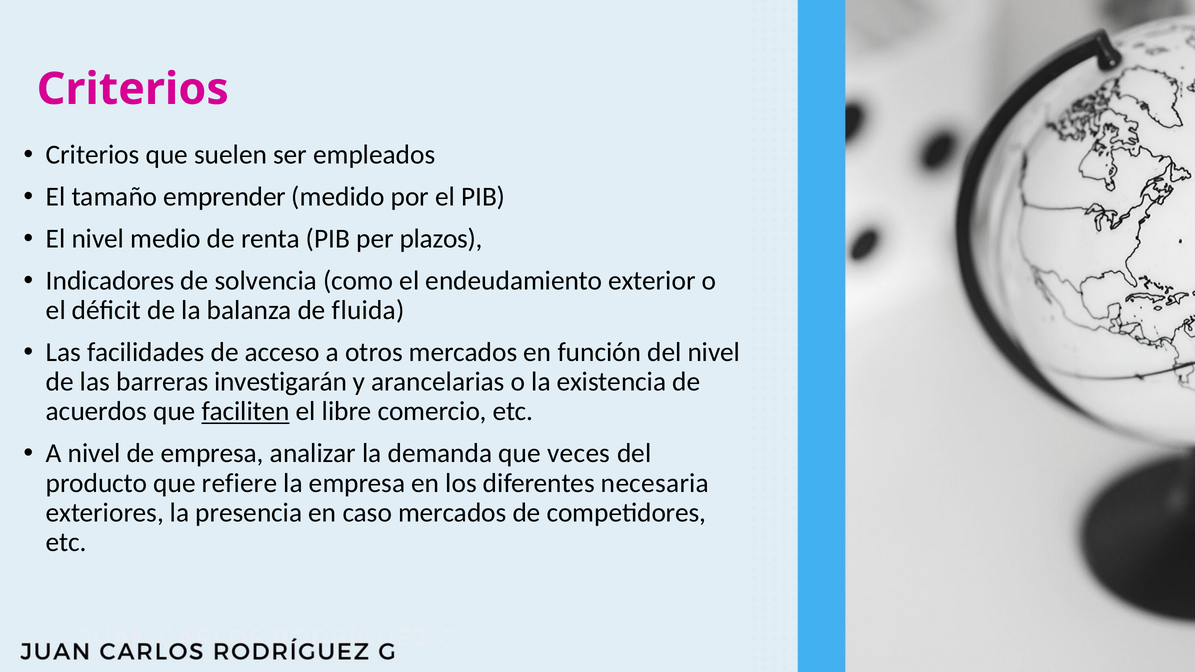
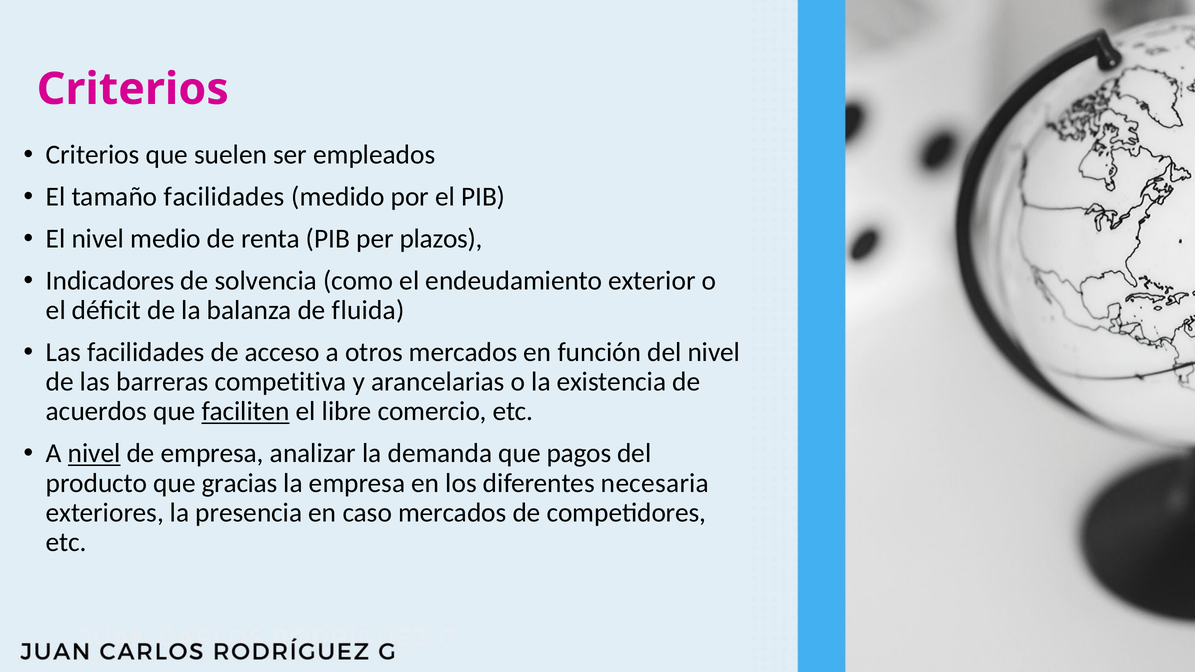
tamaño emprender: emprender -> facilidades
investigarán: investigarán -> competitiva
nivel at (94, 454) underline: none -> present
veces: veces -> pagos
refiere: refiere -> gracias
